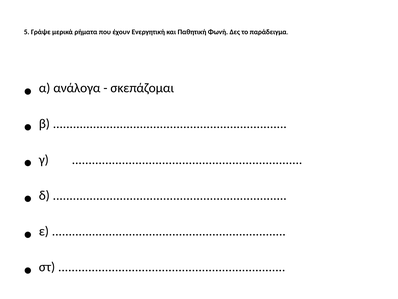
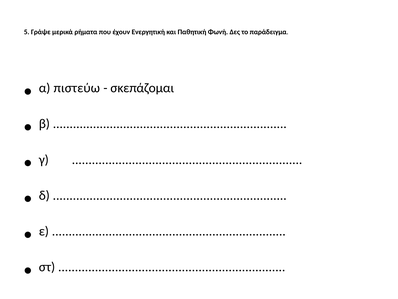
ανάλογα: ανάλογα -> πιστεύω
